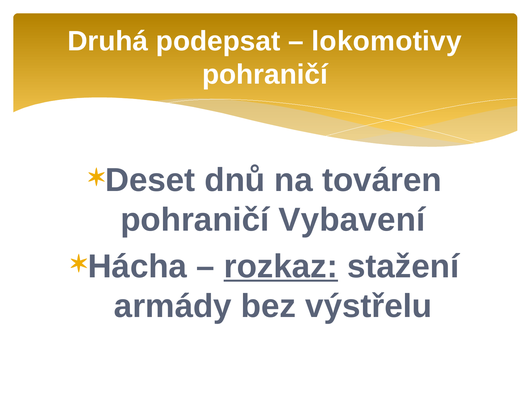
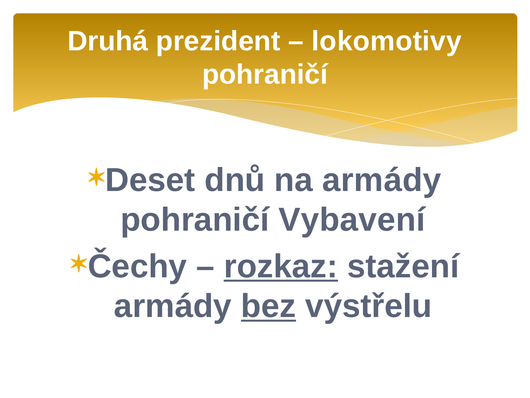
podepsat: podepsat -> prezident
na továren: továren -> armády
Hácha: Hácha -> Čechy
bez underline: none -> present
